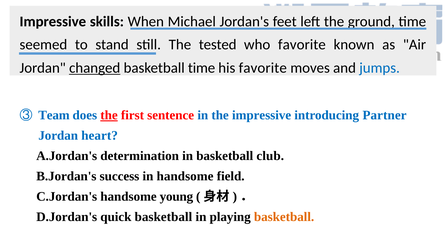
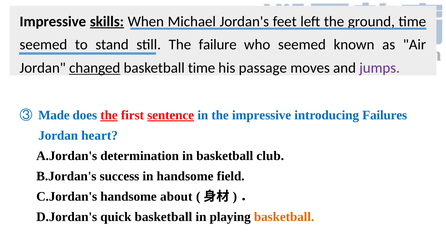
skills underline: none -> present
tested: tested -> failure
who favorite: favorite -> seemed
his favorite: favorite -> passage
jumps colour: blue -> purple
Team: Team -> Made
sentence underline: none -> present
Partner: Partner -> Failures
young: young -> about
